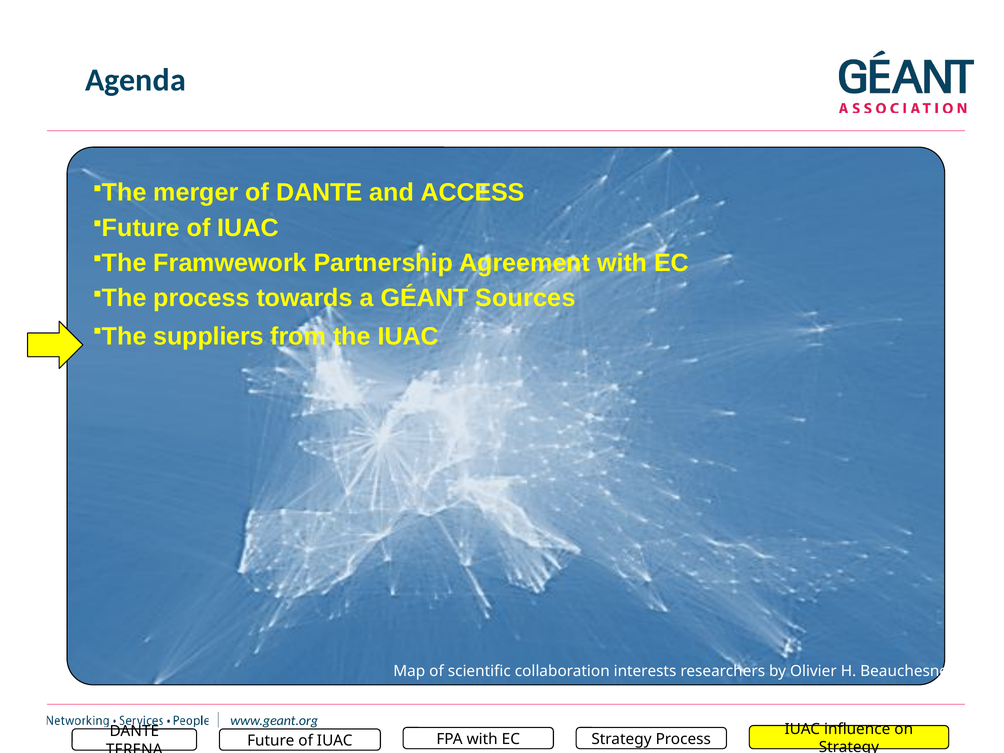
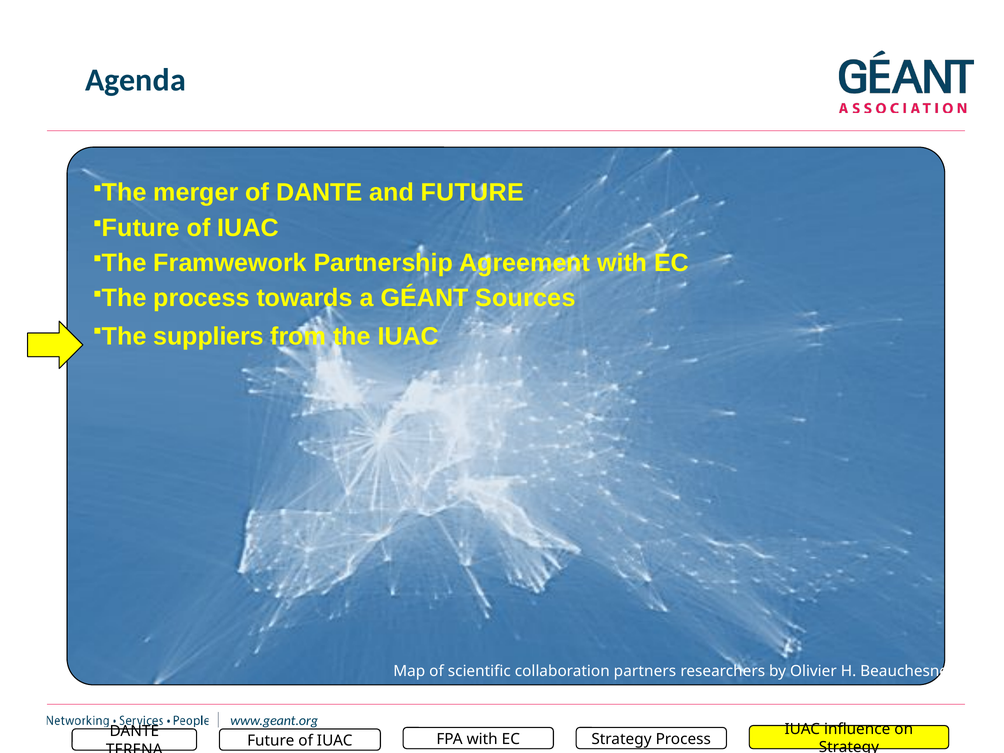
and ACCESS: ACCESS -> FUTURE
interests: interests -> partners
